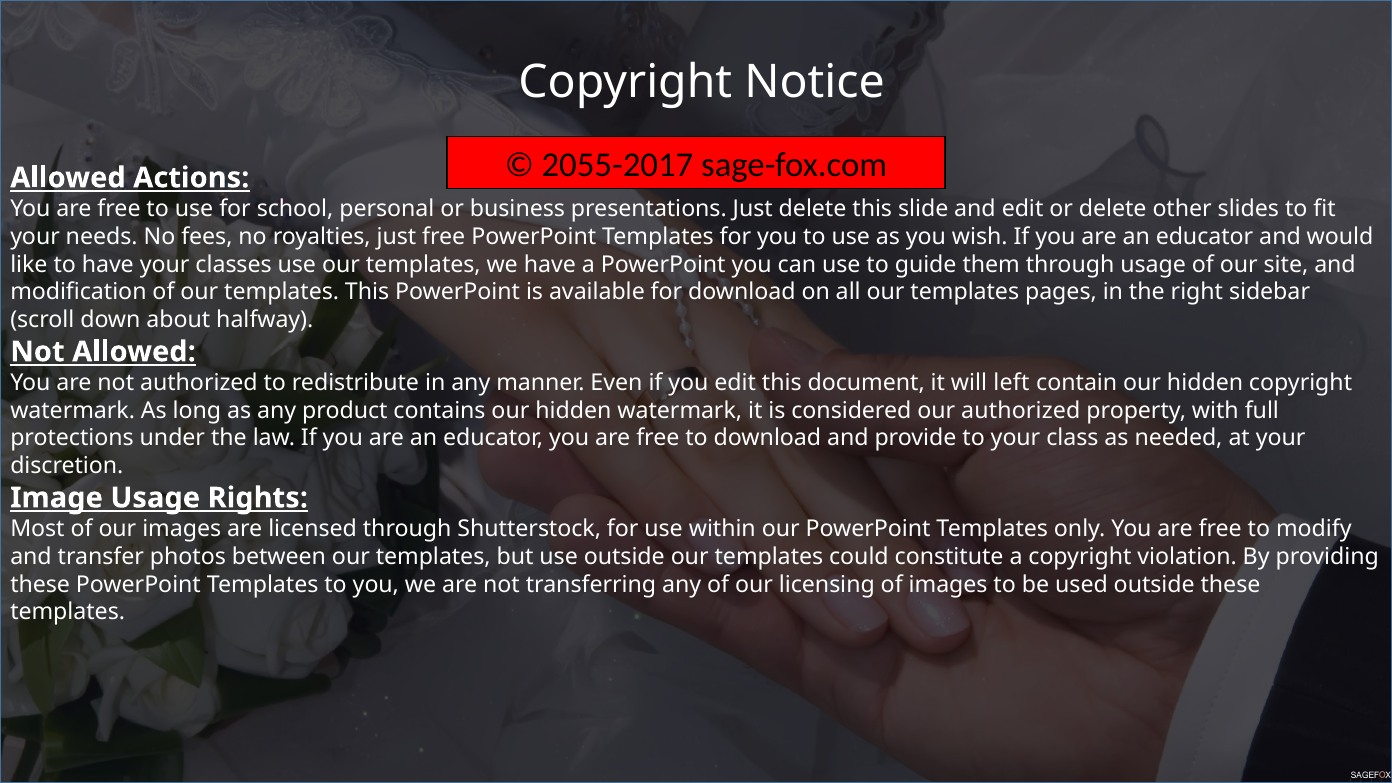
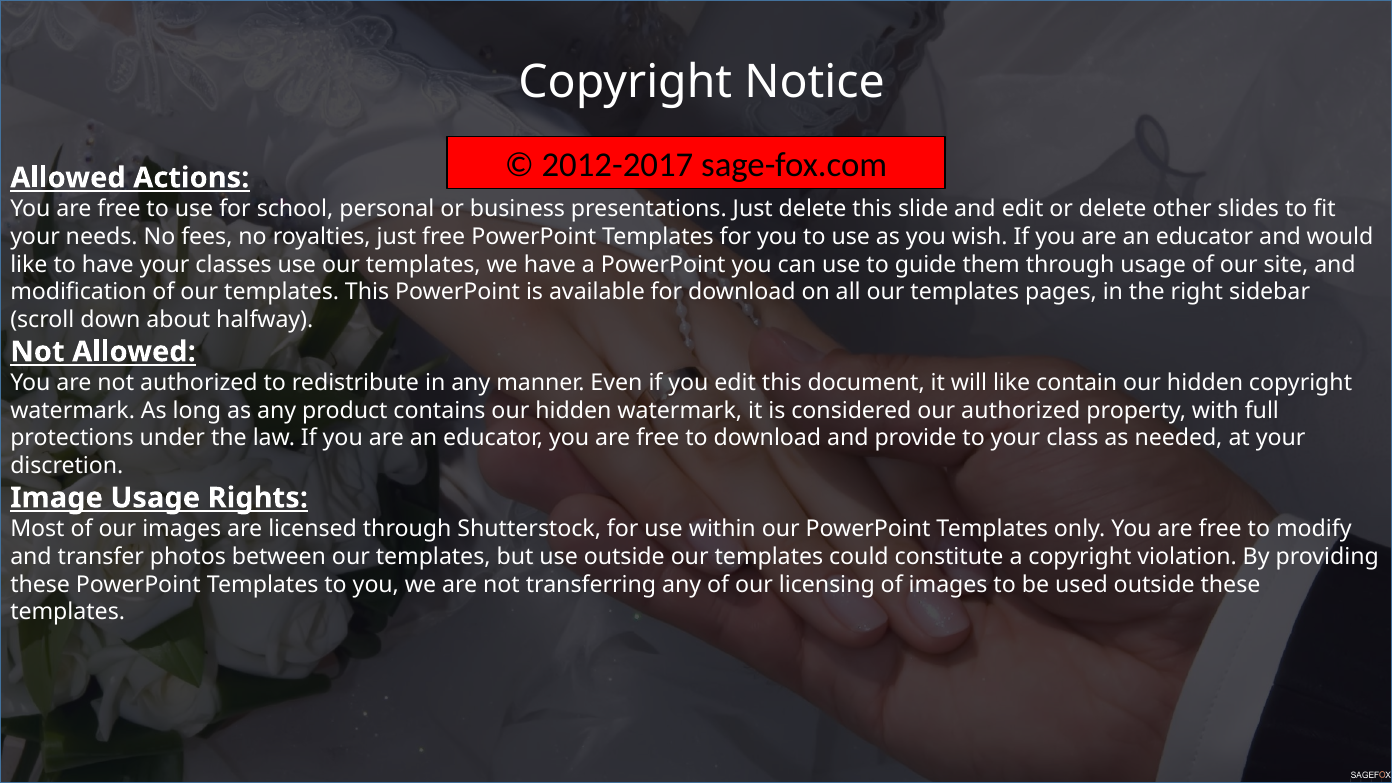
2055-2017: 2055-2017 -> 2012-2017
will left: left -> like
